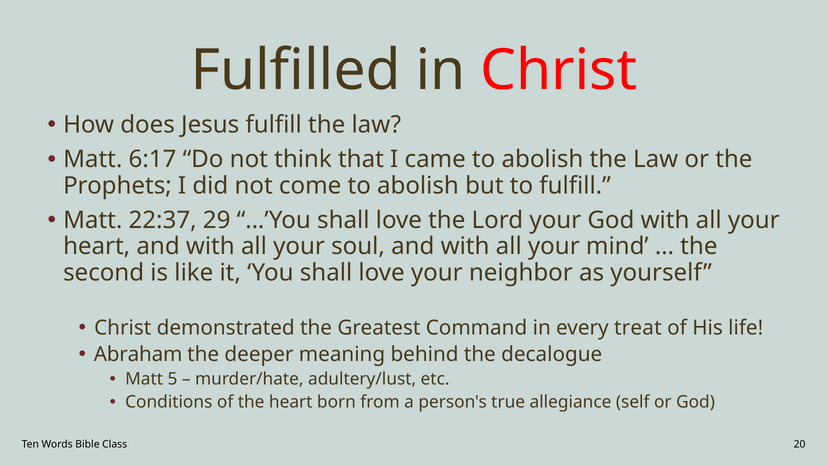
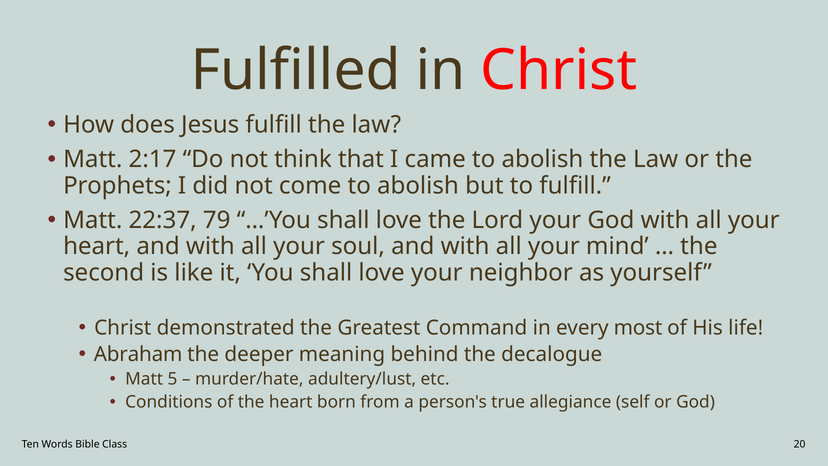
6:17: 6:17 -> 2:17
29: 29 -> 79
treat: treat -> most
